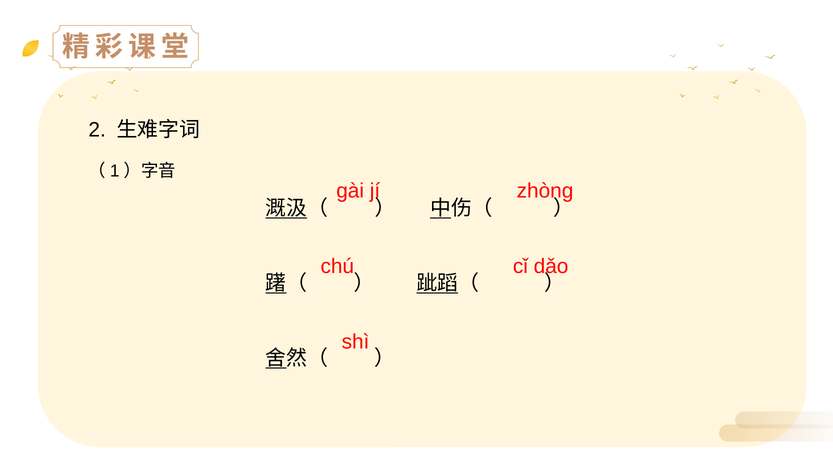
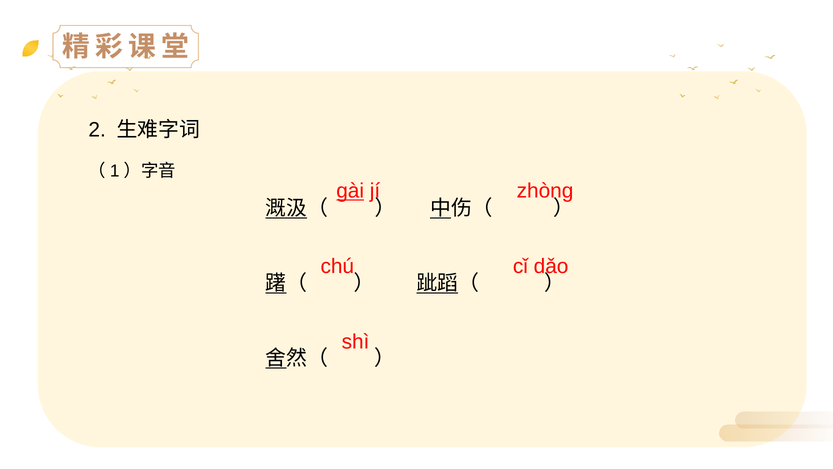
gài underline: none -> present
